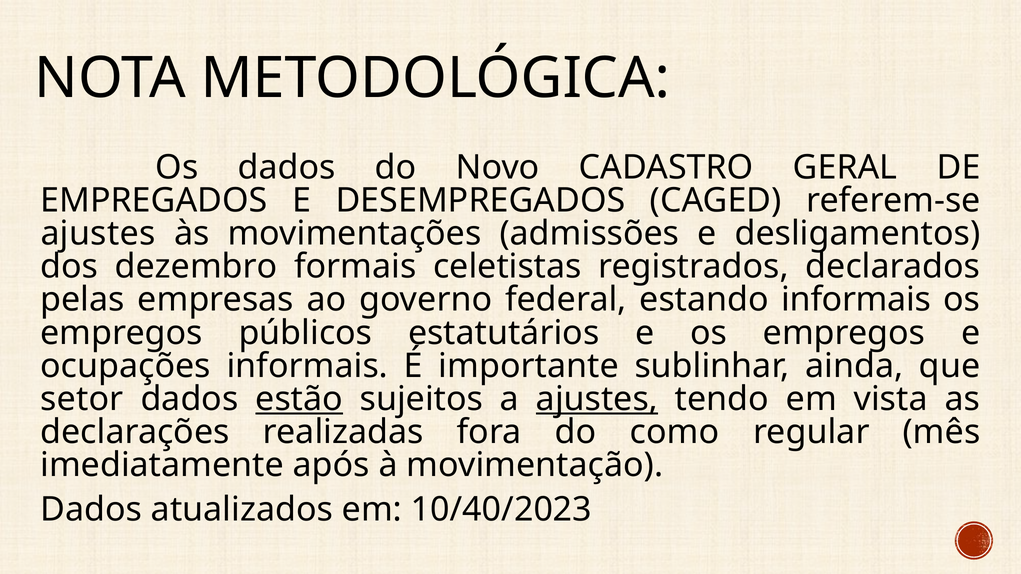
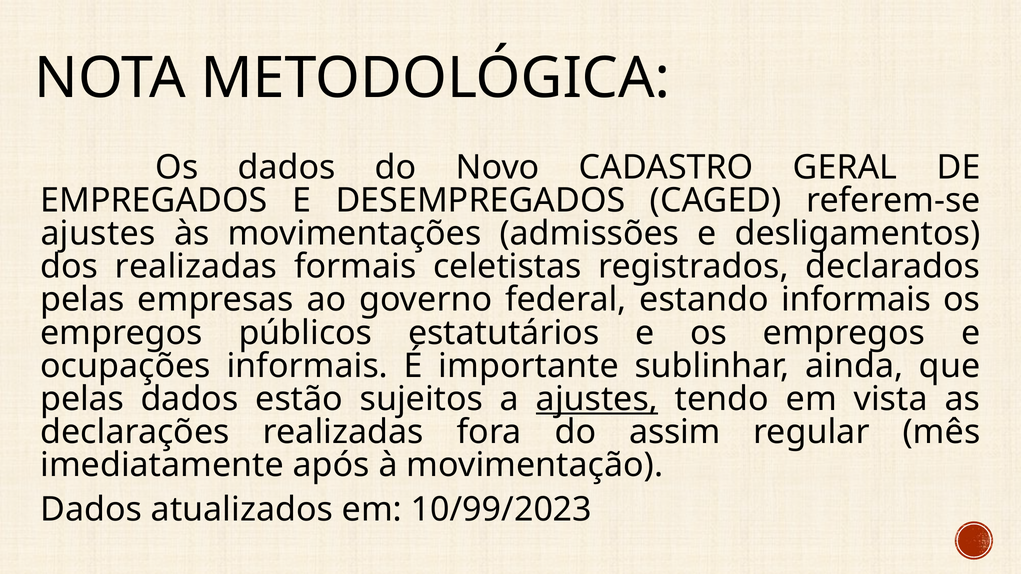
dos dezembro: dezembro -> realizadas
setor at (82, 399): setor -> pelas
estão underline: present -> none
como: como -> assim
10/40/2023: 10/40/2023 -> 10/99/2023
